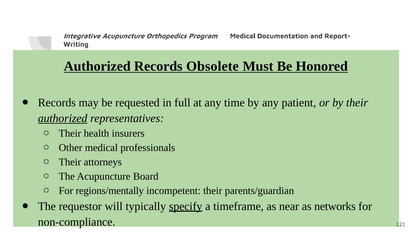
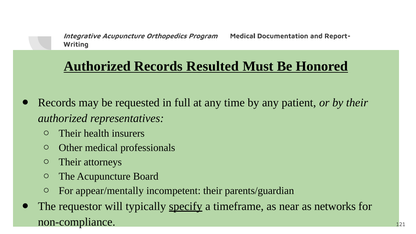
Obsolete: Obsolete -> Resulted
authorized at (63, 119) underline: present -> none
regions/mentally: regions/mentally -> appear/mentally
